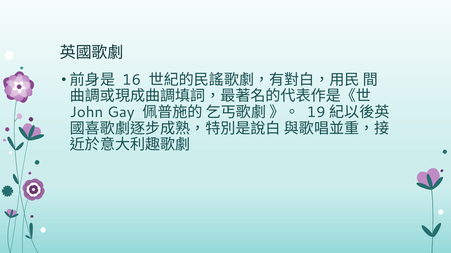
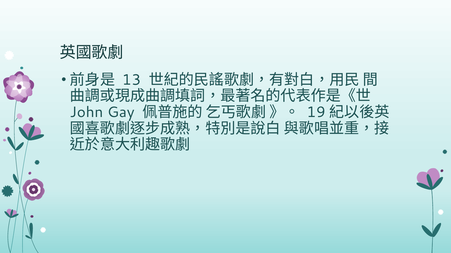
16: 16 -> 13
